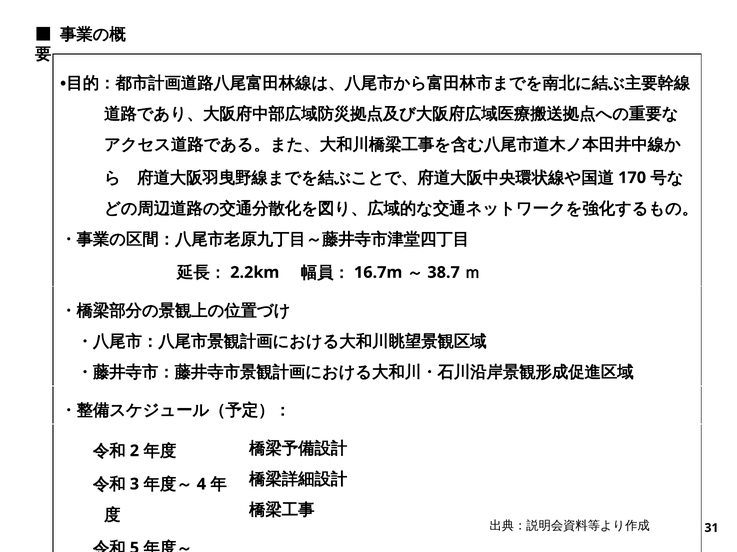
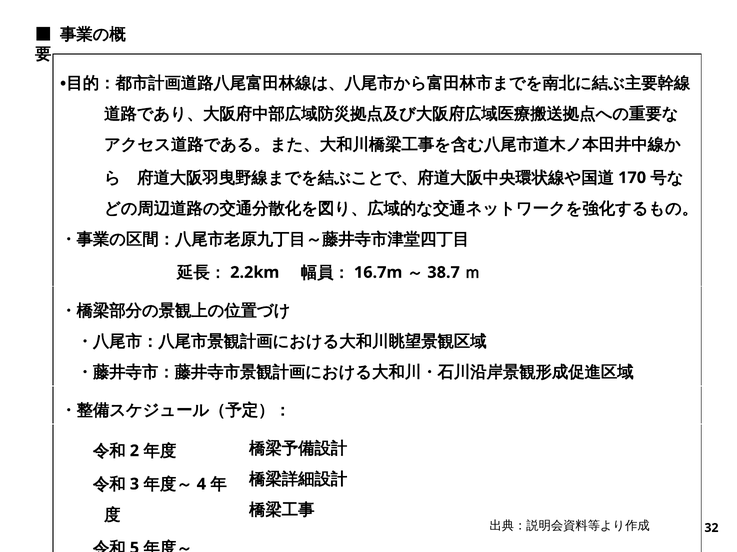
31: 31 -> 32
